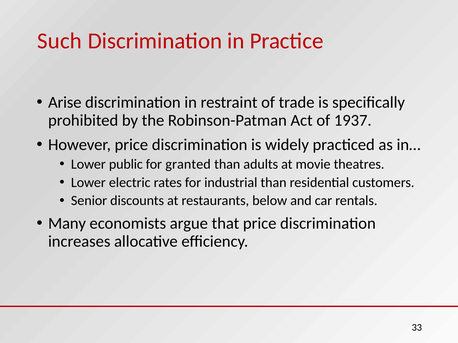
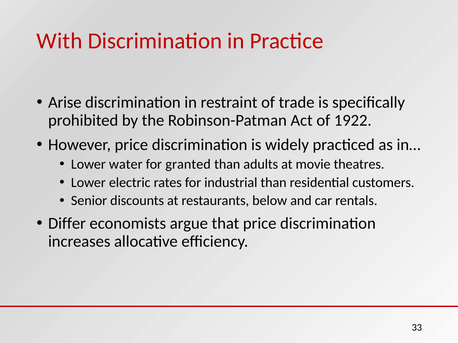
Such: Such -> With
1937: 1937 -> 1922
public: public -> water
Many: Many -> Differ
